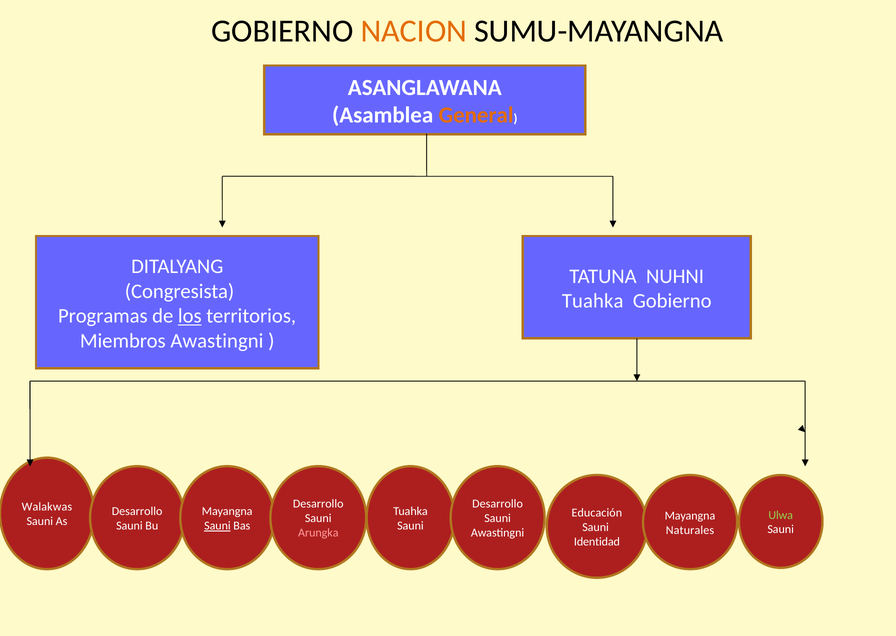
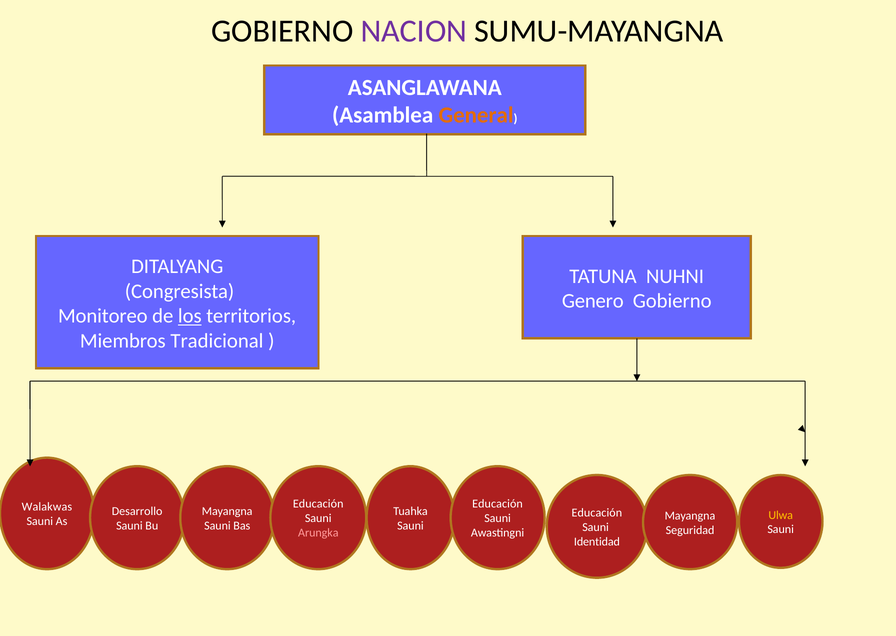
NACION colour: orange -> purple
Tuahka at (593, 301): Tuahka -> Genero
Programas: Programas -> Monitoreo
Miembros Awastingni: Awastingni -> Tradicional
Desarrollo at (318, 504): Desarrollo -> Educación
Desarrollo at (498, 504): Desarrollo -> Educación
Ulwa colour: light green -> yellow
Sauni at (217, 525) underline: present -> none
Naturales: Naturales -> Seguridad
